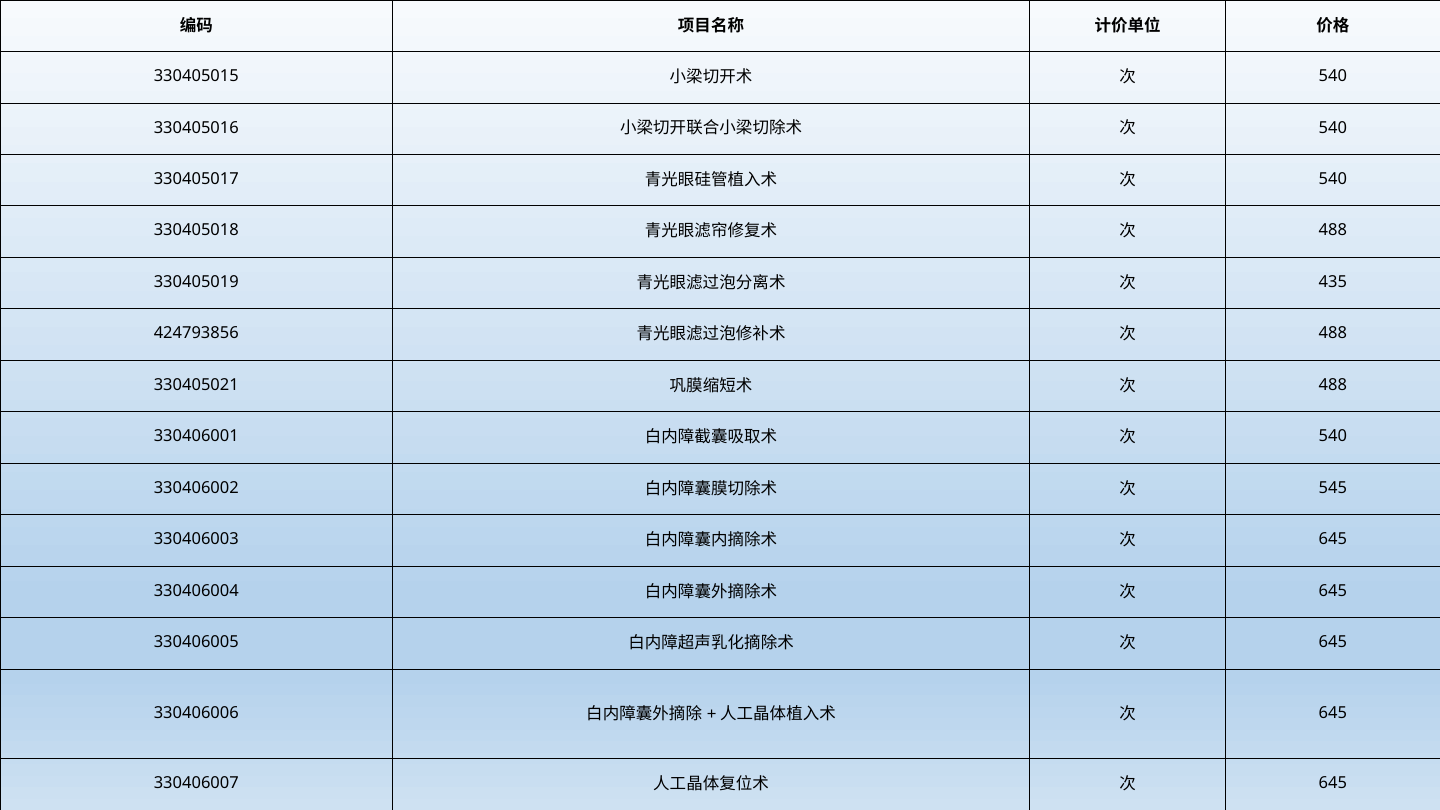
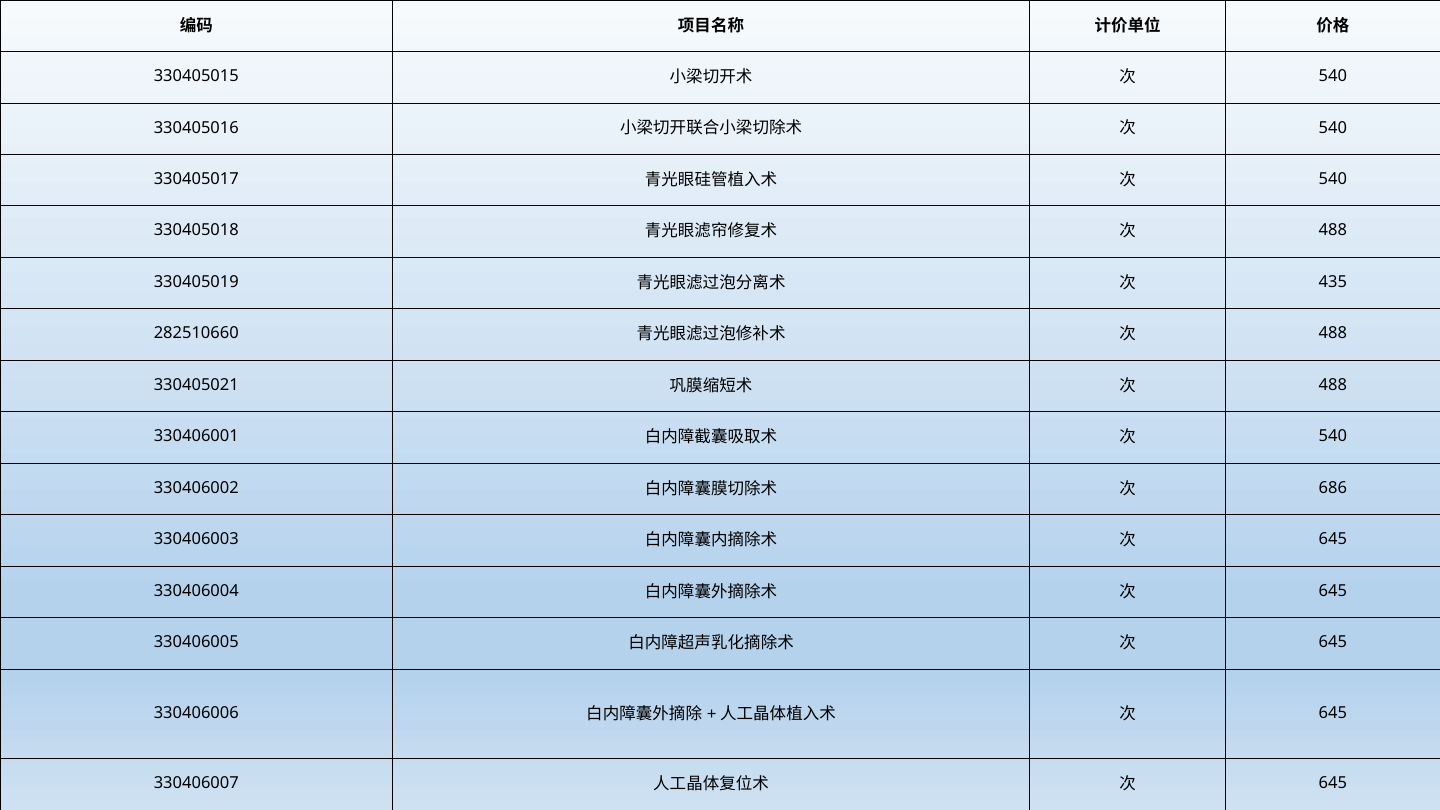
424793856: 424793856 -> 282510660
545: 545 -> 686
